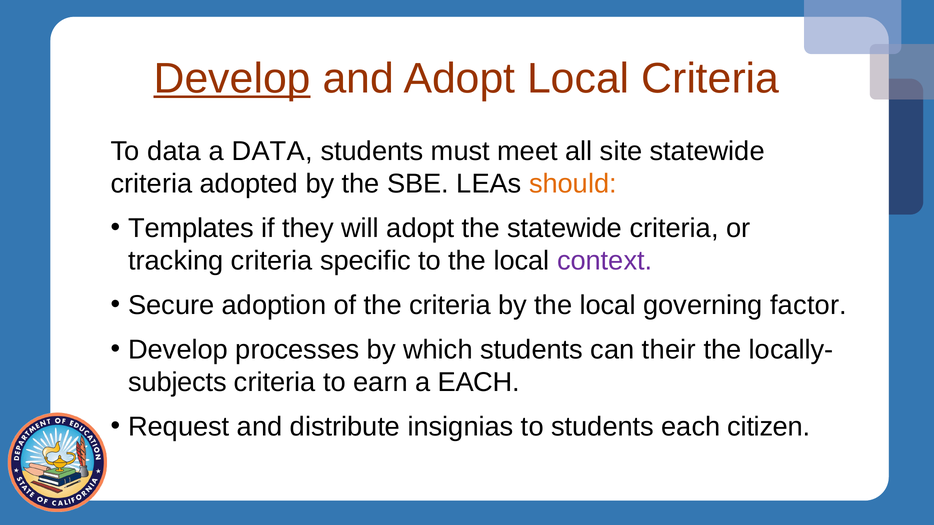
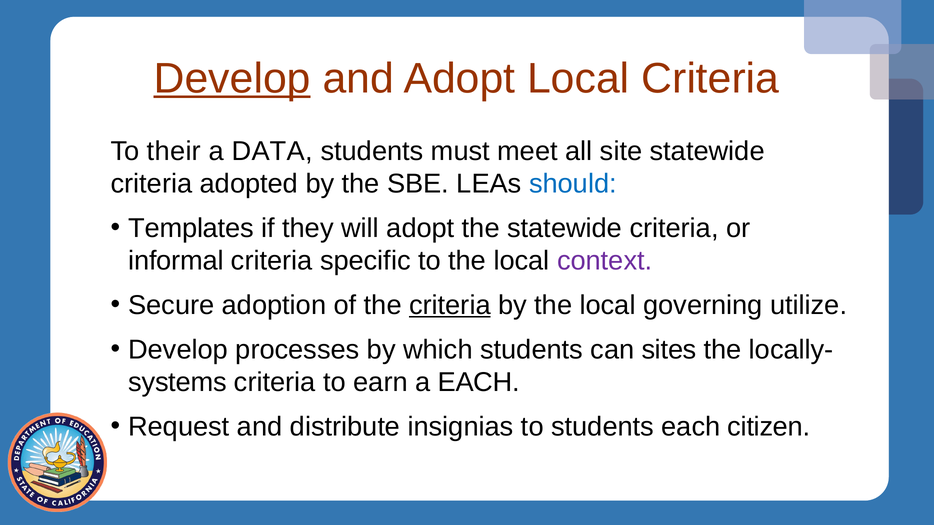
To data: data -> their
should colour: orange -> blue
tracking: tracking -> informal
criteria at (450, 305) underline: none -> present
factor: factor -> utilize
their: their -> sites
subjects: subjects -> systems
